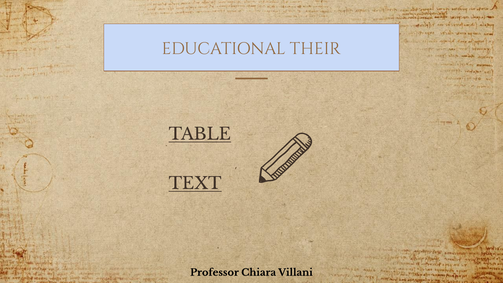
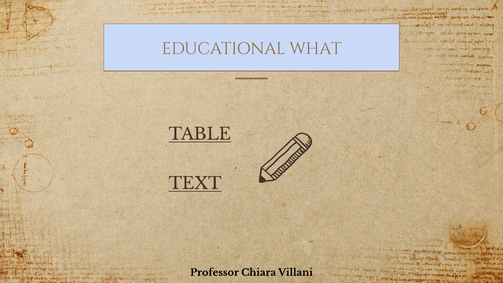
THEIR: THEIR -> WHAT
